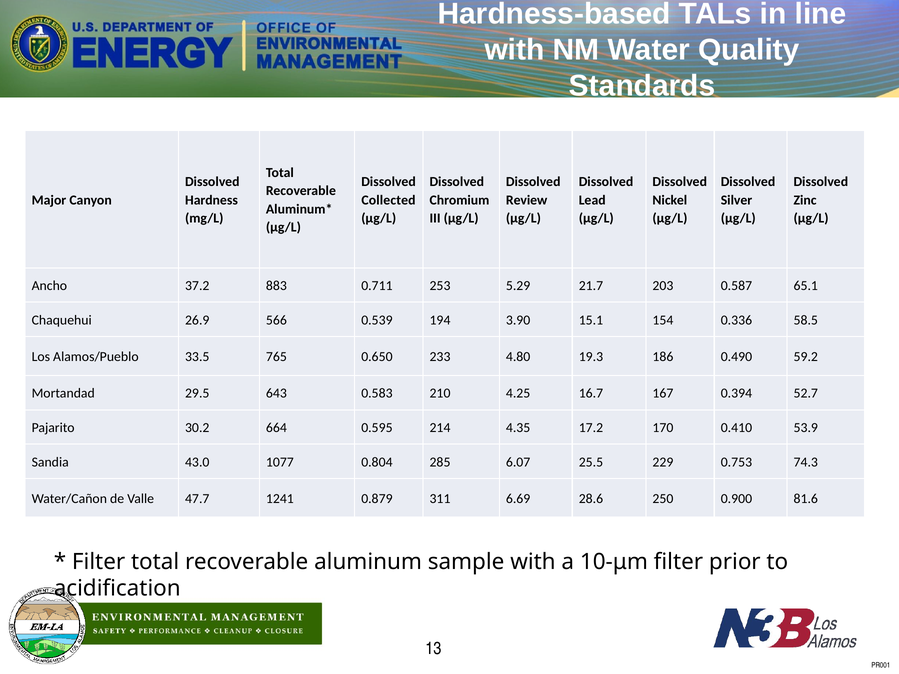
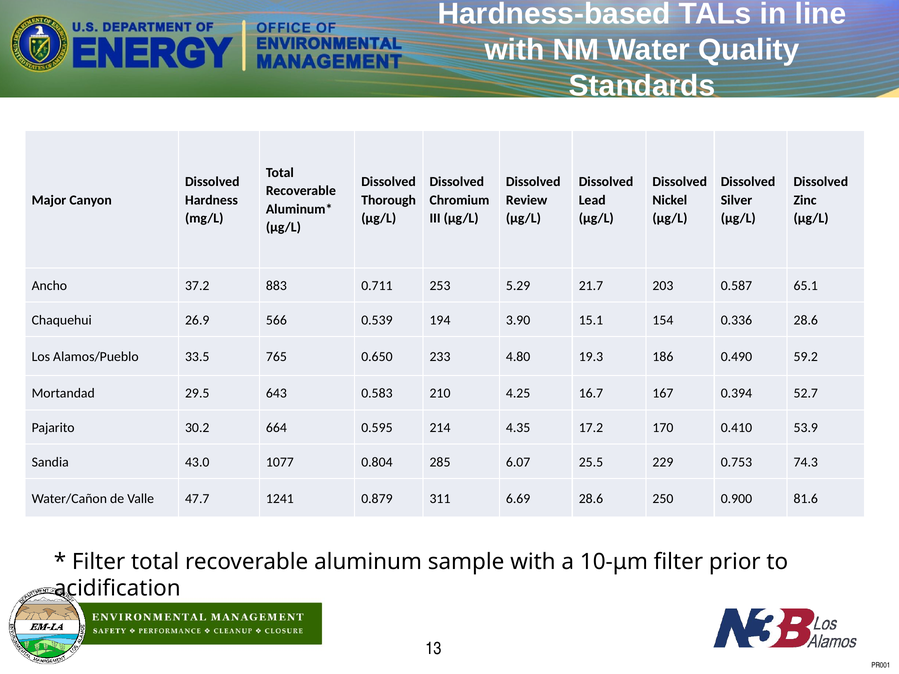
Collected: Collected -> Thorough
0.336 58.5: 58.5 -> 28.6
